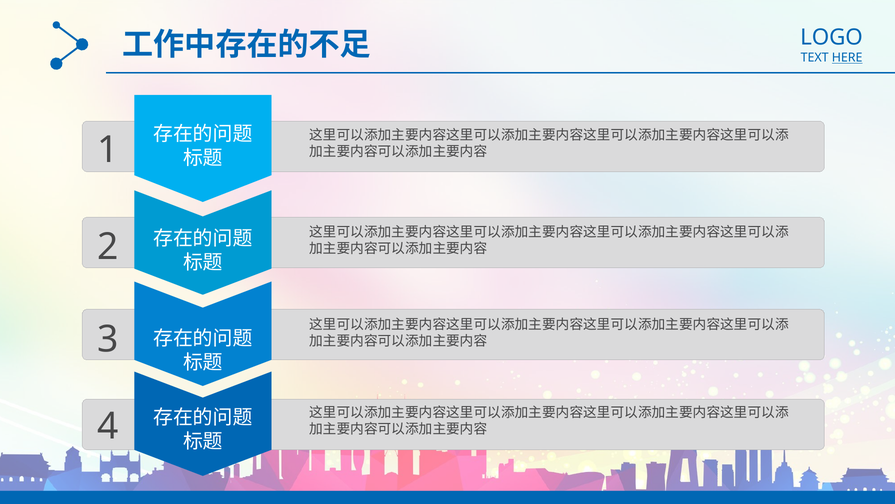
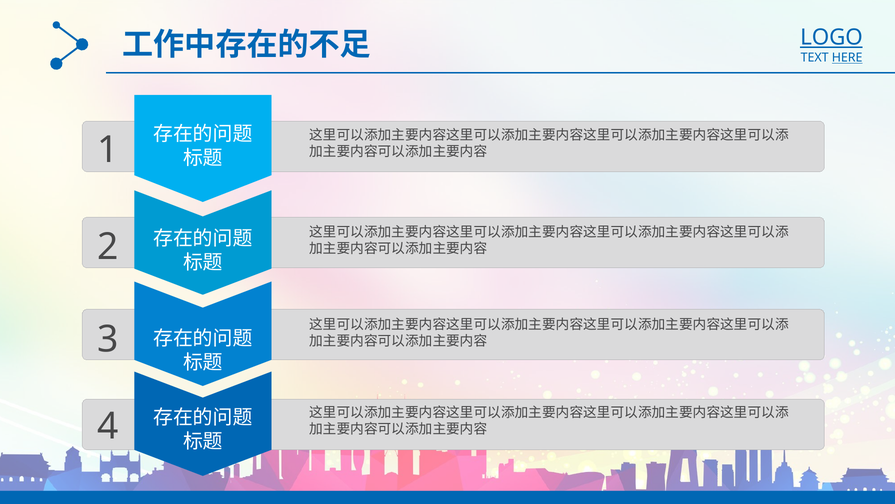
LOGO underline: none -> present
